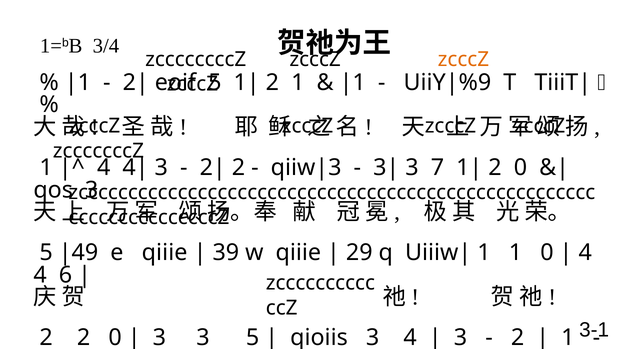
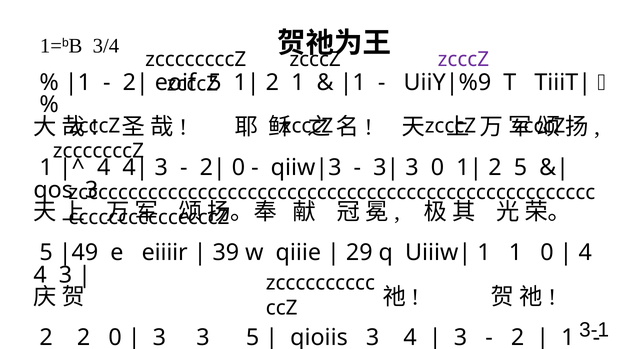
zcccZ at (463, 59) colour: orange -> purple
2 at (238, 168): 2 -> 0
3 7: 7 -> 0
0 at (520, 168): 0 -> 5
e qiiie: qiiie -> eiiiir
4 6: 6 -> 3
